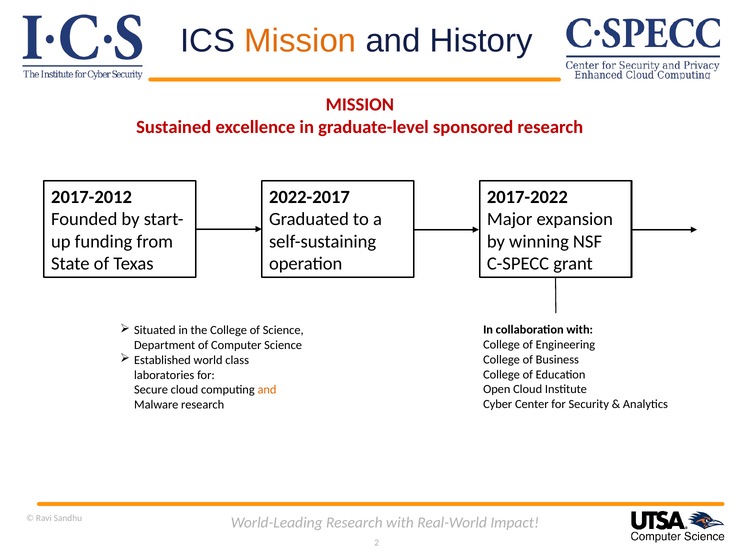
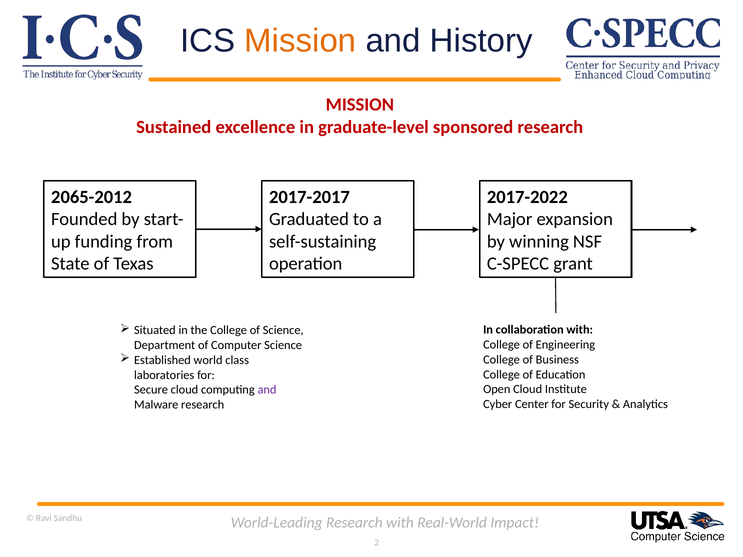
2017-2012: 2017-2012 -> 2065-2012
2022-2017: 2022-2017 -> 2017-2017
and at (267, 390) colour: orange -> purple
